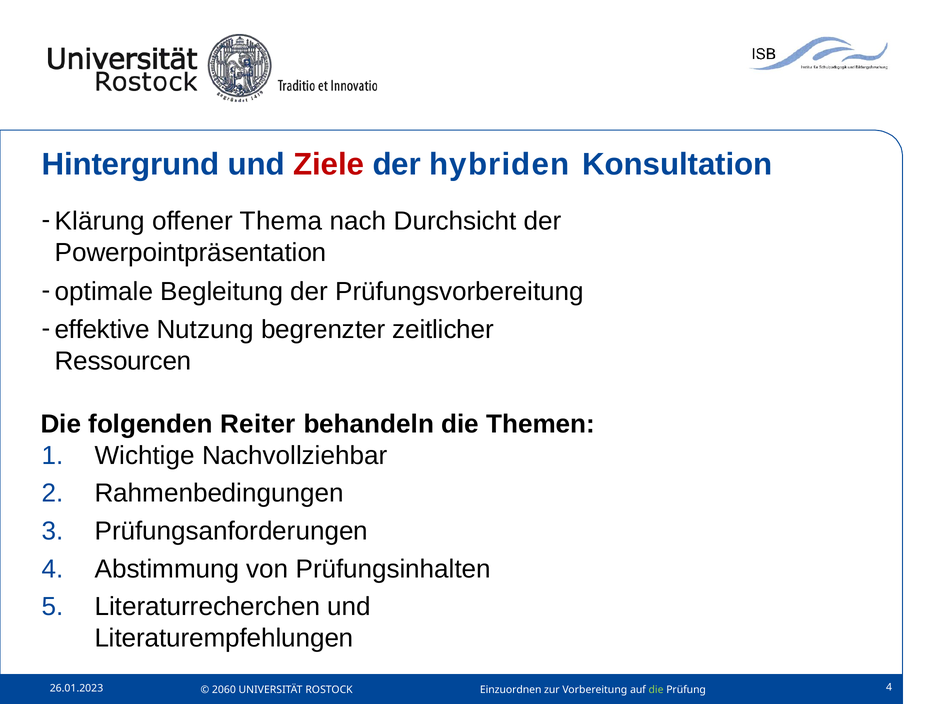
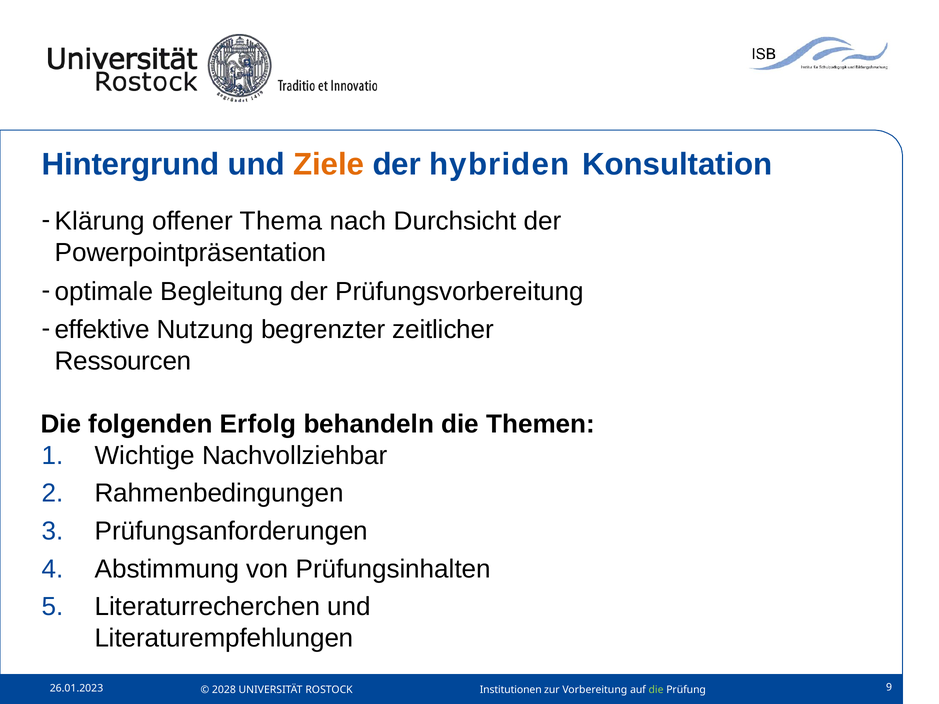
Ziele colour: red -> orange
Reiter: Reiter -> Erfolg
4 at (889, 688): 4 -> 9
2060: 2060 -> 2028
Einzuordnen: Einzuordnen -> Institutionen
